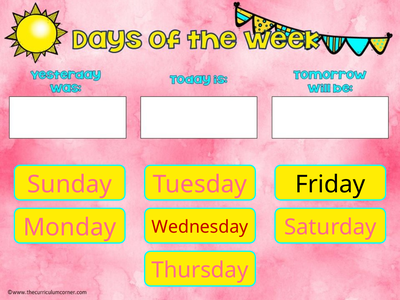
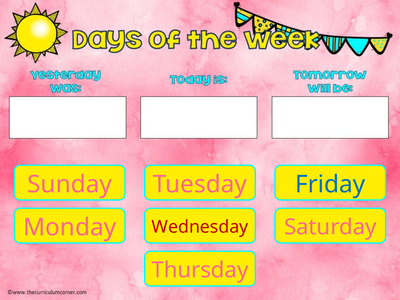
Friday colour: black -> blue
